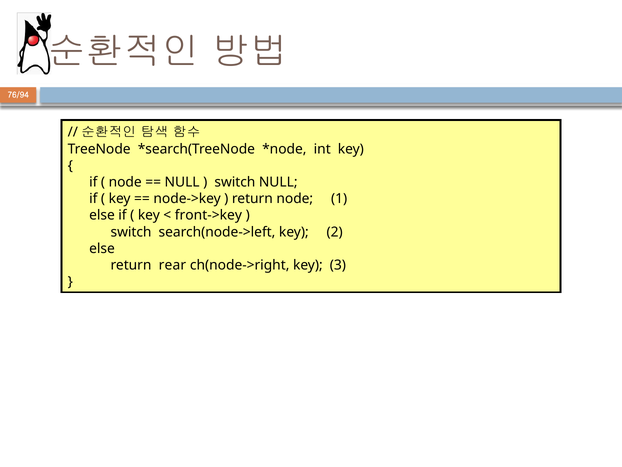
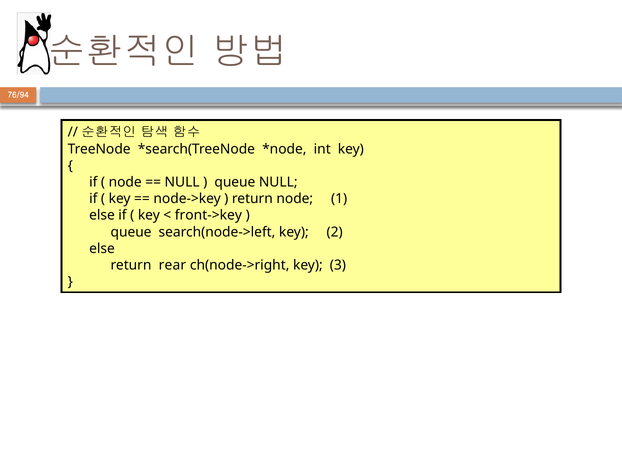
switch at (235, 182): switch -> queue
switch at (131, 232): switch -> queue
